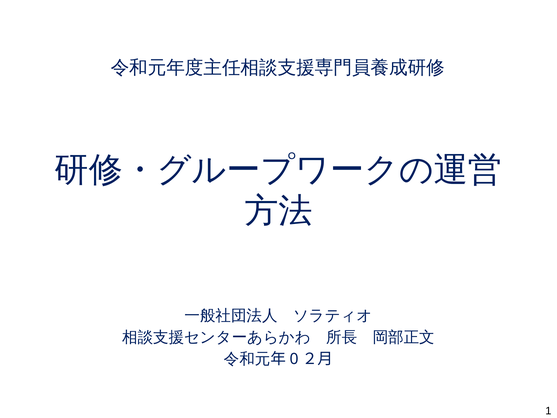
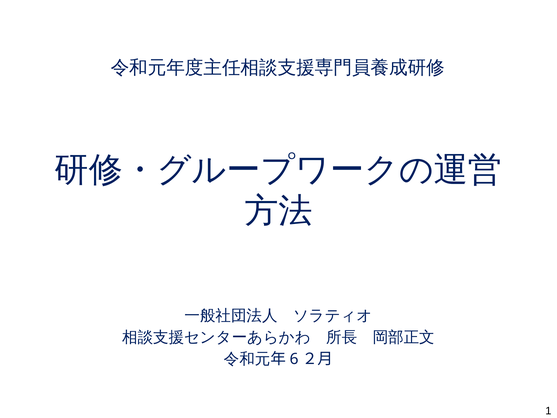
0: 0 -> 6
